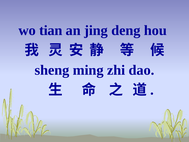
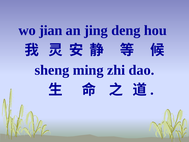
tian: tian -> jian
